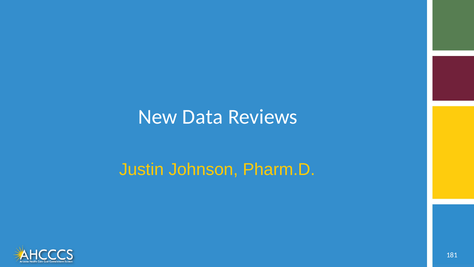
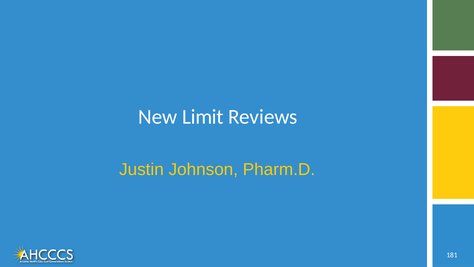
Data: Data -> Limit
